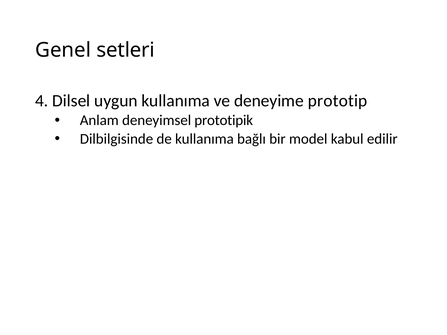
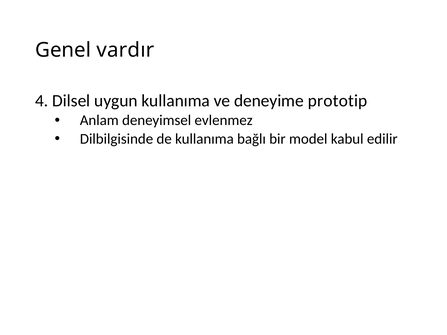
setleri: setleri -> vardır
prototipik: prototipik -> evlenmez
